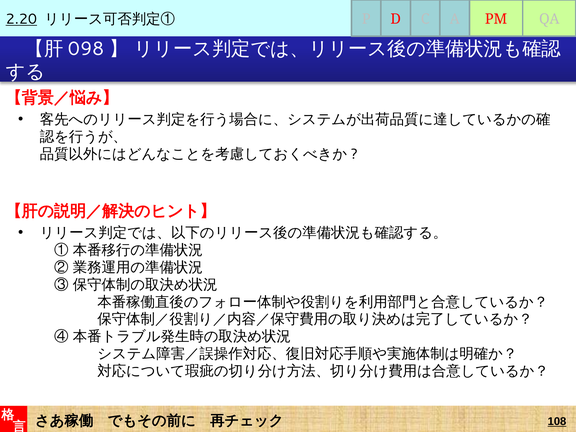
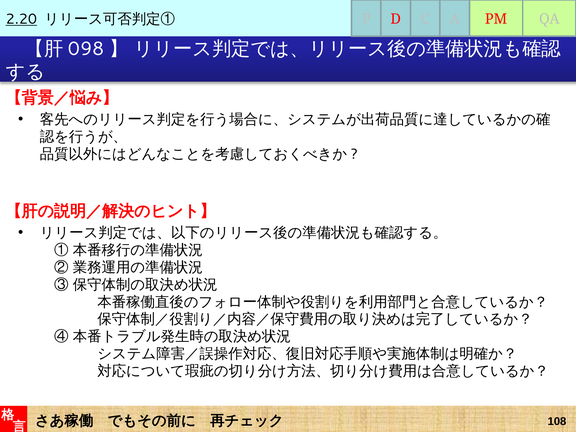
108 underline: present -> none
